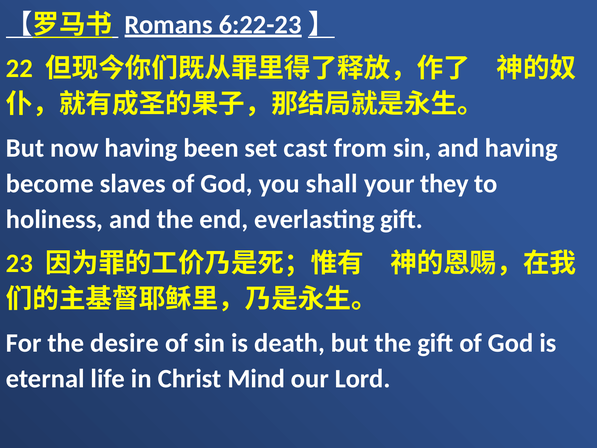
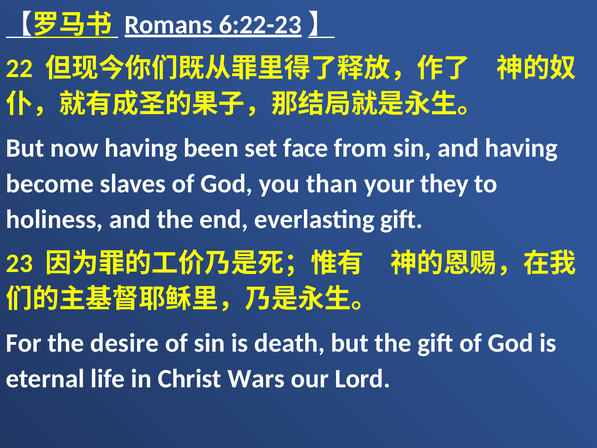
cast: cast -> face
shall: shall -> than
Mind: Mind -> Wars
